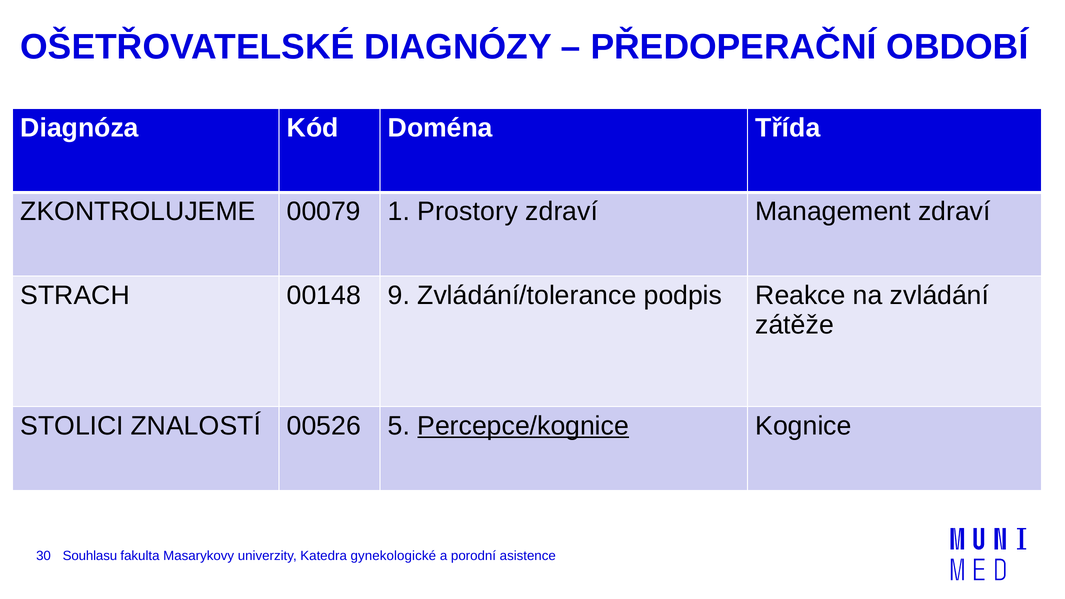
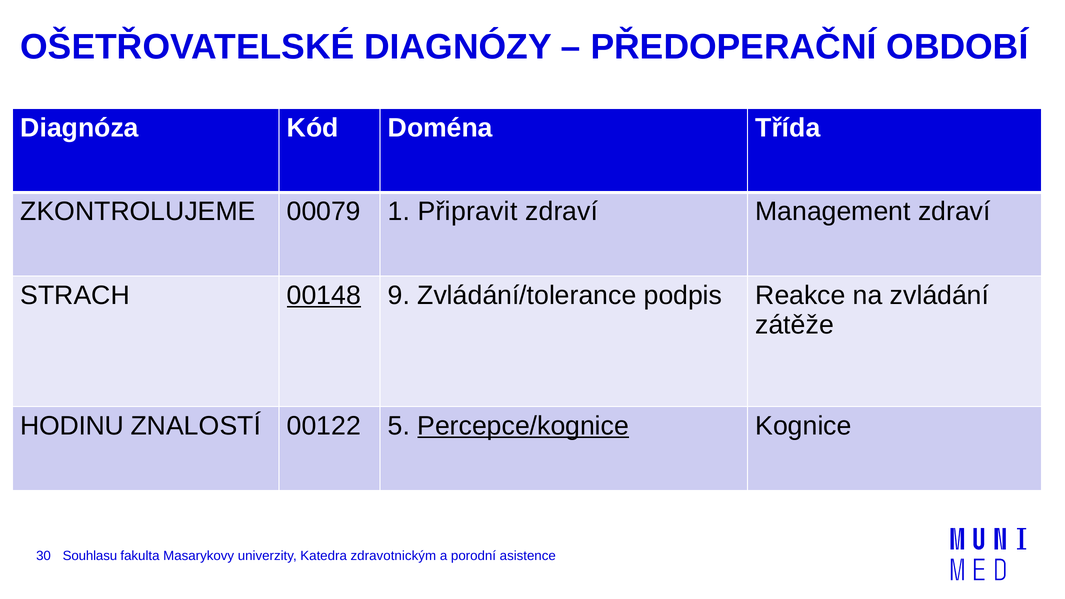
Prostory: Prostory -> Připravit
00148 underline: none -> present
STOLICI: STOLICI -> HODINU
00526: 00526 -> 00122
gynekologické: gynekologické -> zdravotnickým
